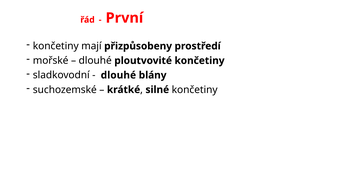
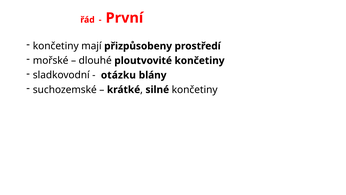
dlouhé at (118, 75): dlouhé -> otázku
